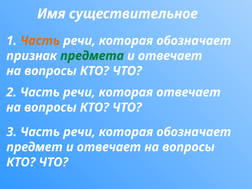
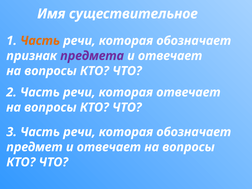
предмета colour: green -> purple
